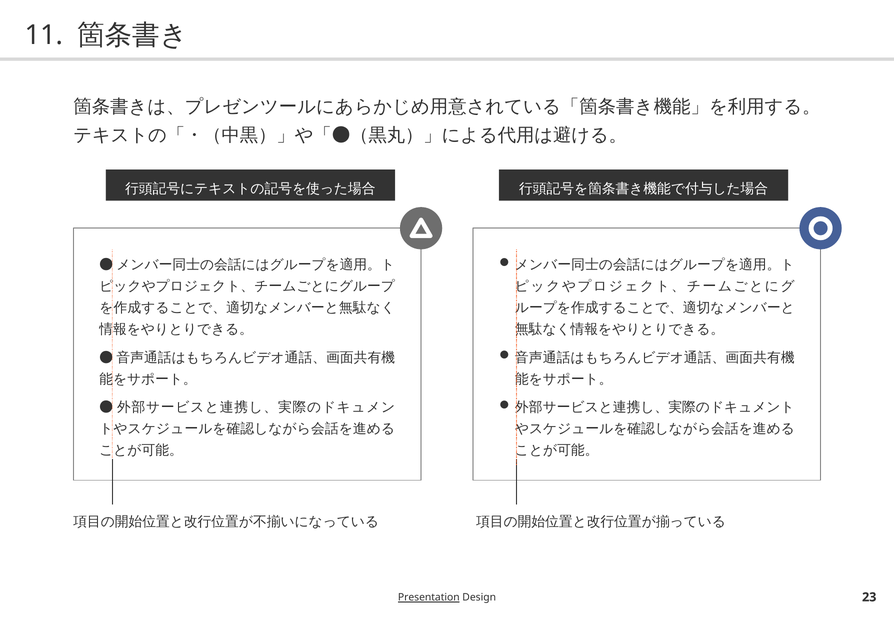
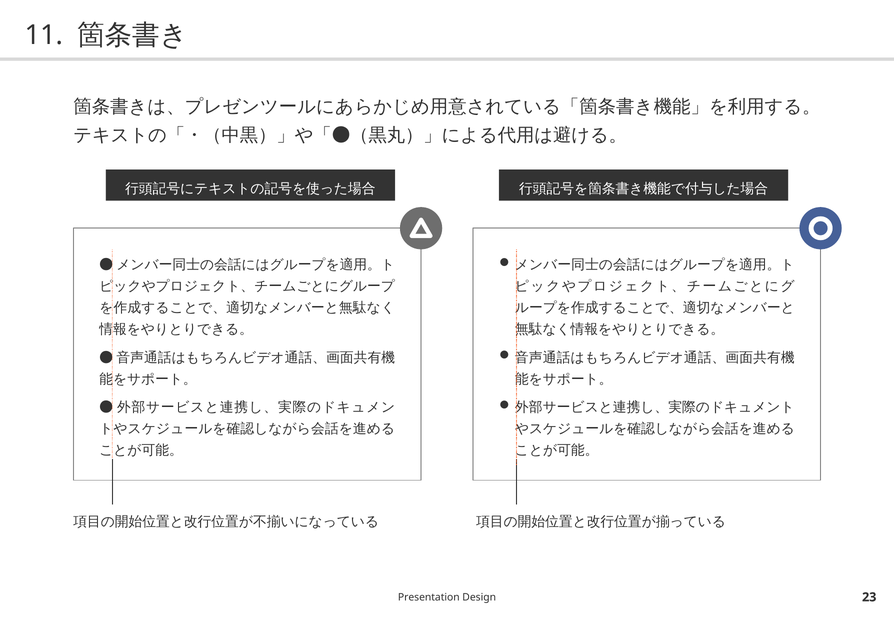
Presentation underline: present -> none
